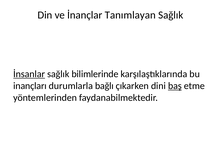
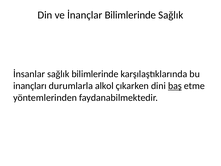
İnançlar Tanımlayan: Tanımlayan -> Bilimlerinde
İnsanlar underline: present -> none
bağlı: bağlı -> alkol
